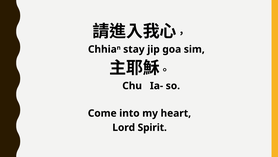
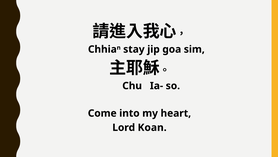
Spirit: Spirit -> Koan
